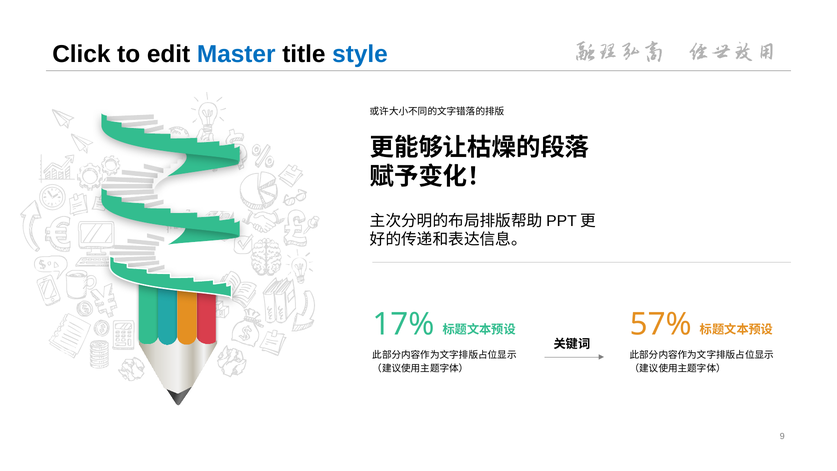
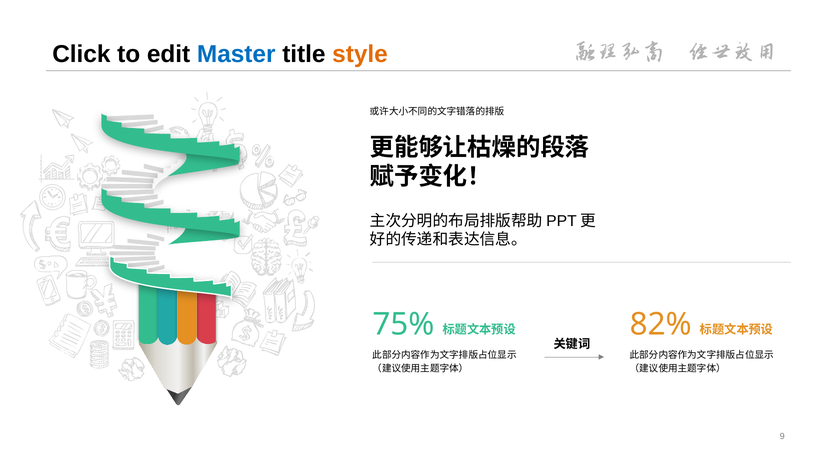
style colour: blue -> orange
17%: 17% -> 75%
57%: 57% -> 82%
